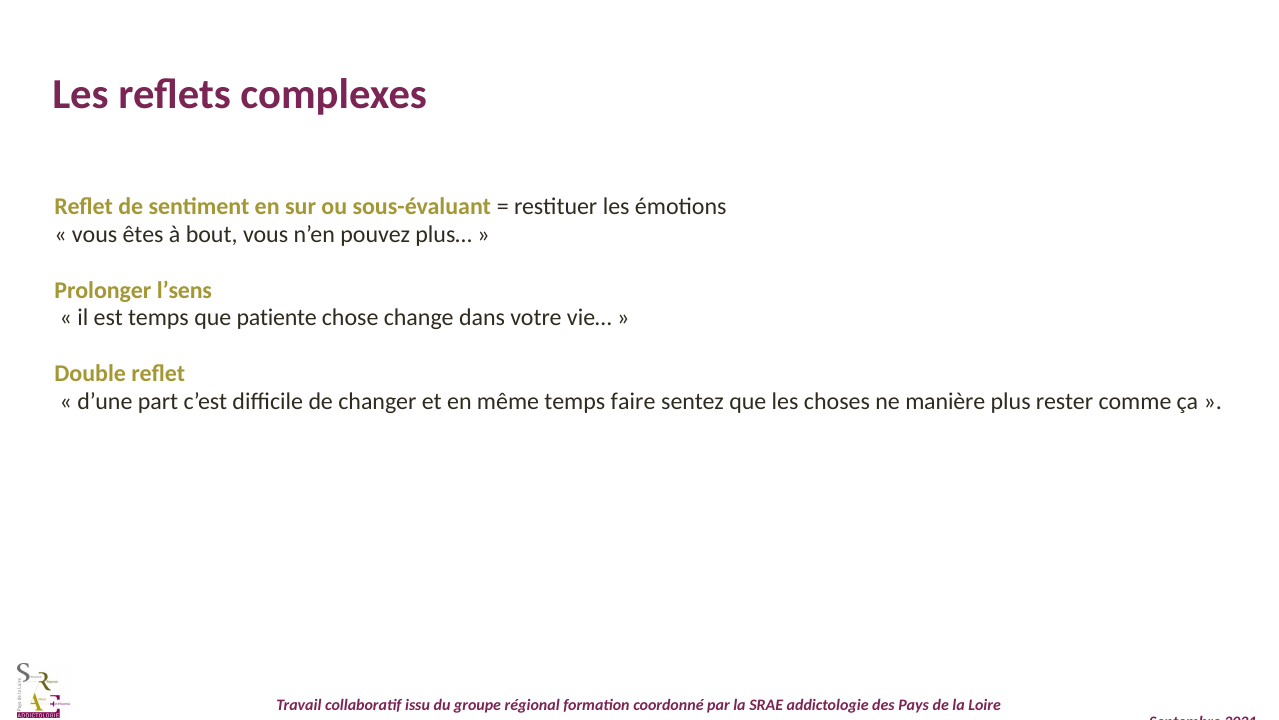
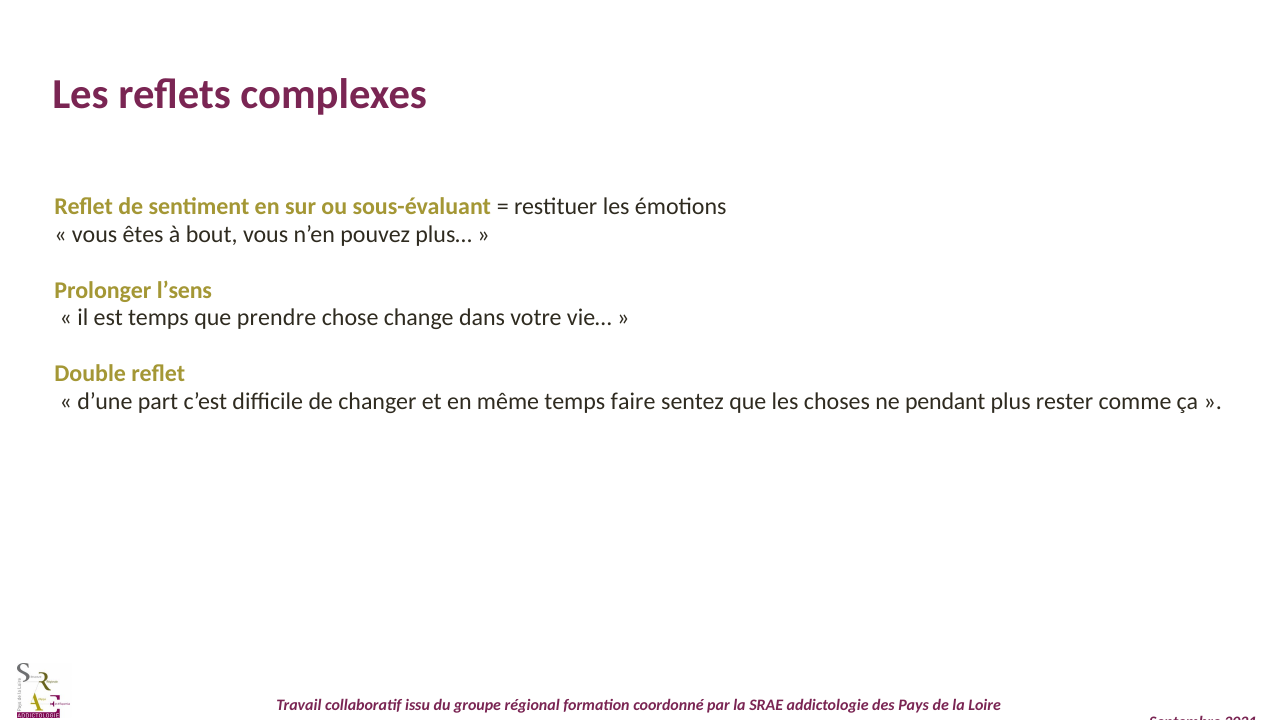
patiente: patiente -> prendre
manière: manière -> pendant
